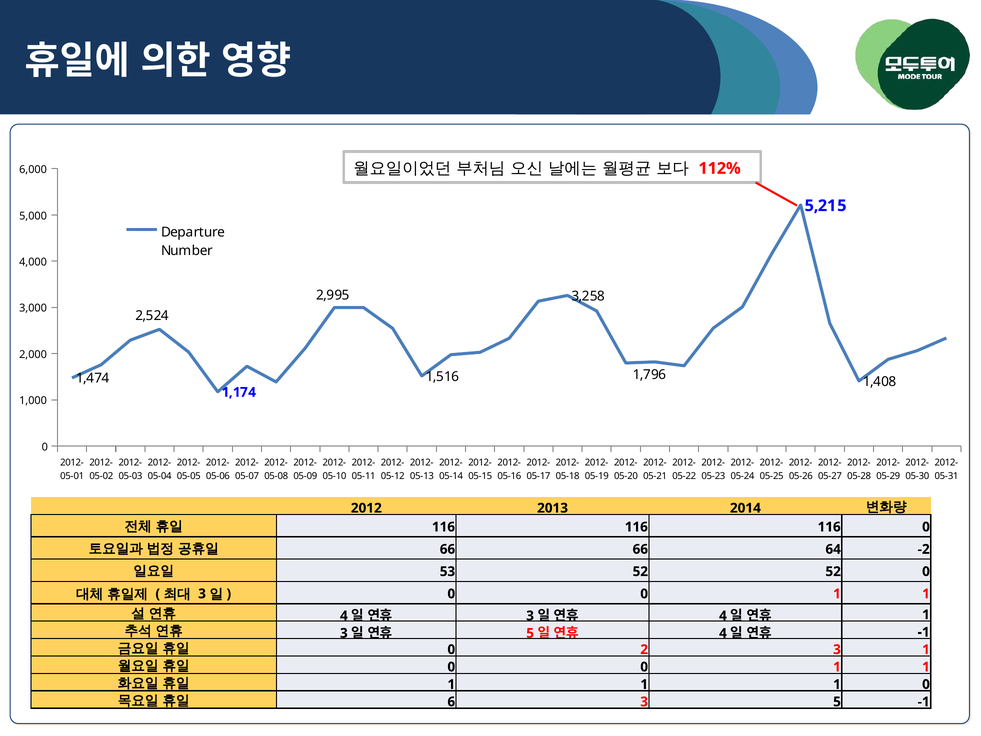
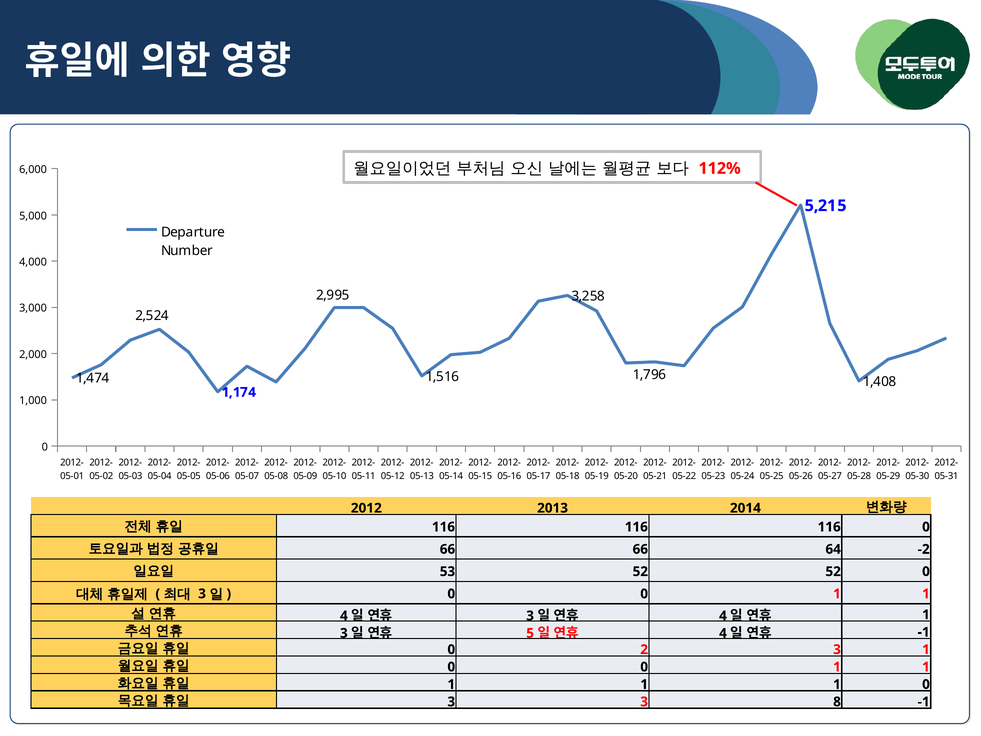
6 at (451, 702): 6 -> 3
3 5: 5 -> 8
